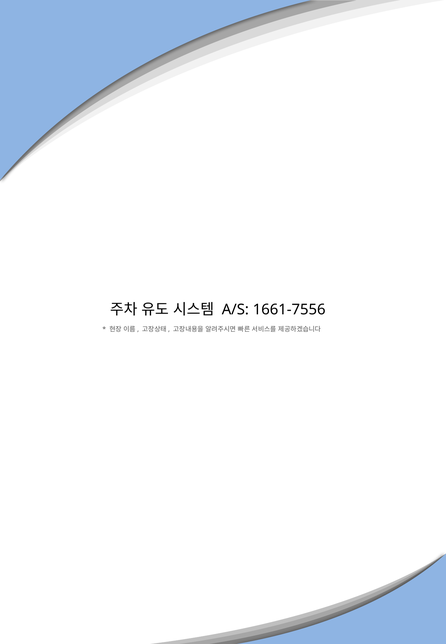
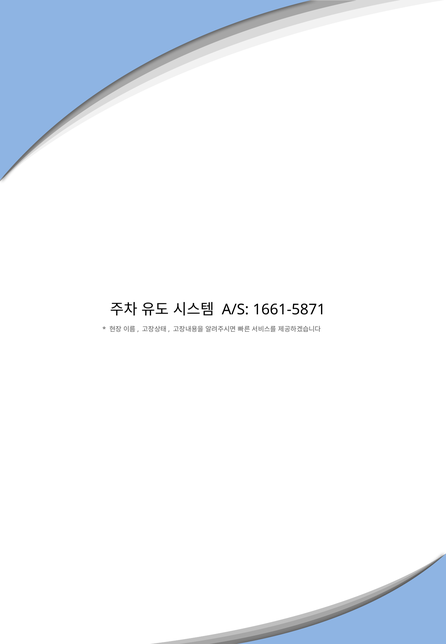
1661-7556: 1661-7556 -> 1661-5871
